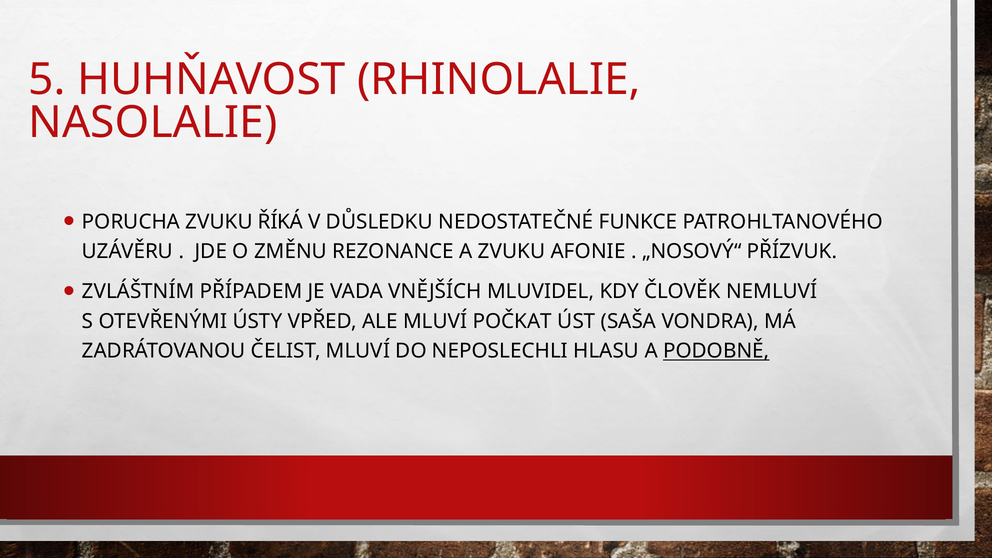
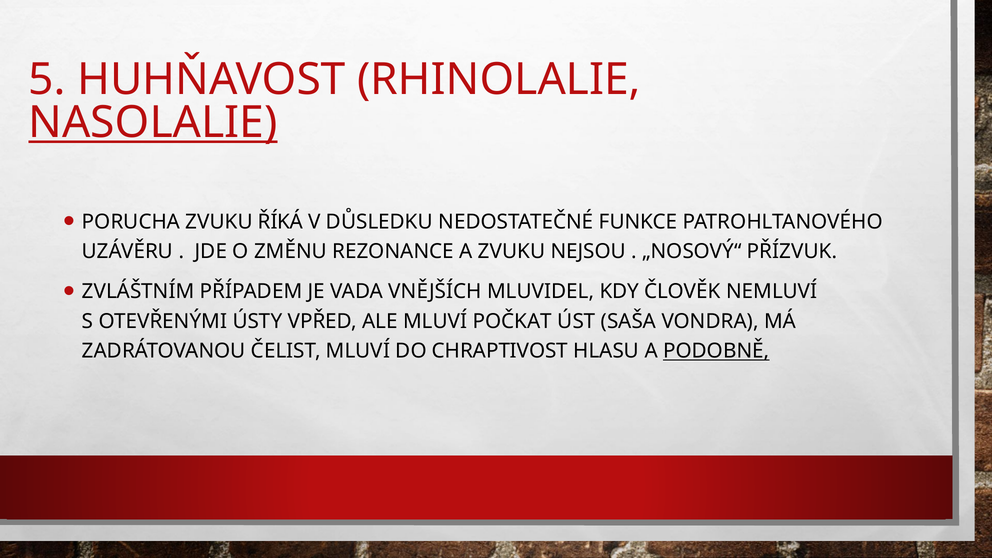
NASOLALIE underline: none -> present
AFONIE: AFONIE -> NEJSOU
NEPOSLECHLI: NEPOSLECHLI -> CHRAPTIVOST
